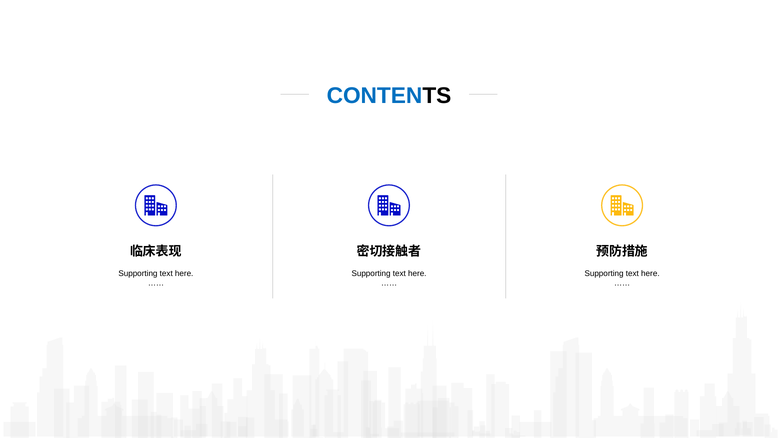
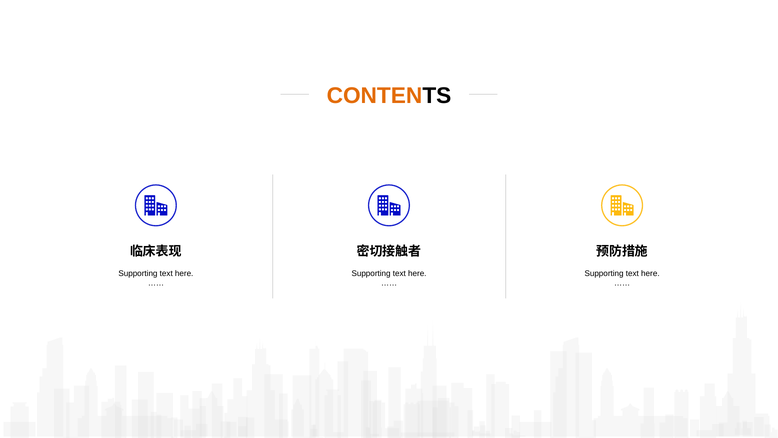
CONTEN colour: blue -> orange
